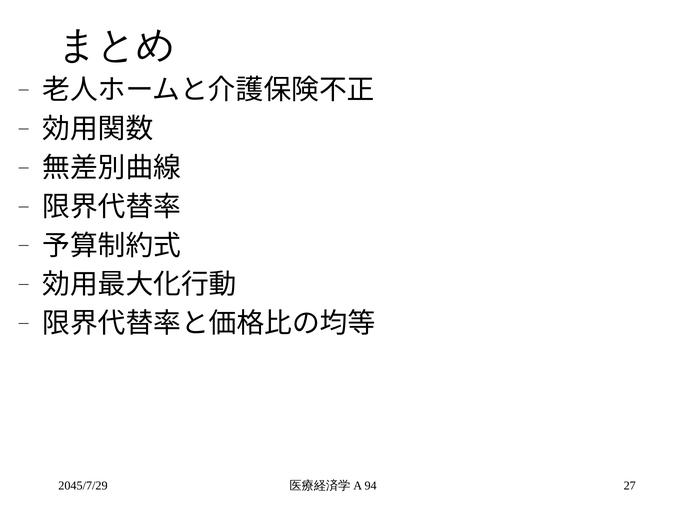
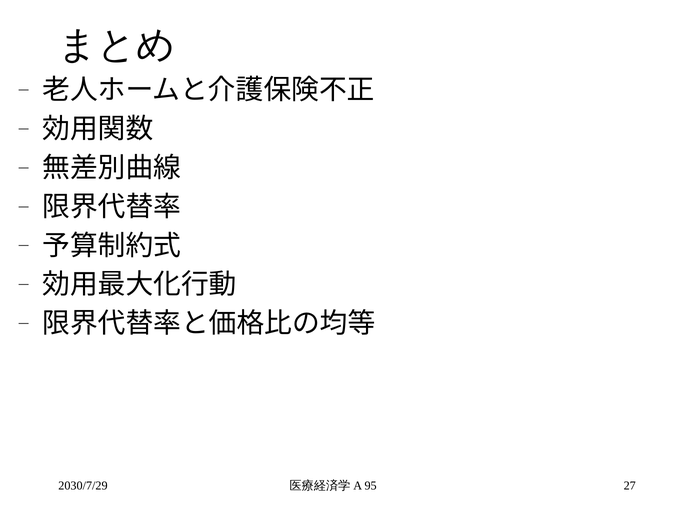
2045/7/29: 2045/7/29 -> 2030/7/29
94: 94 -> 95
